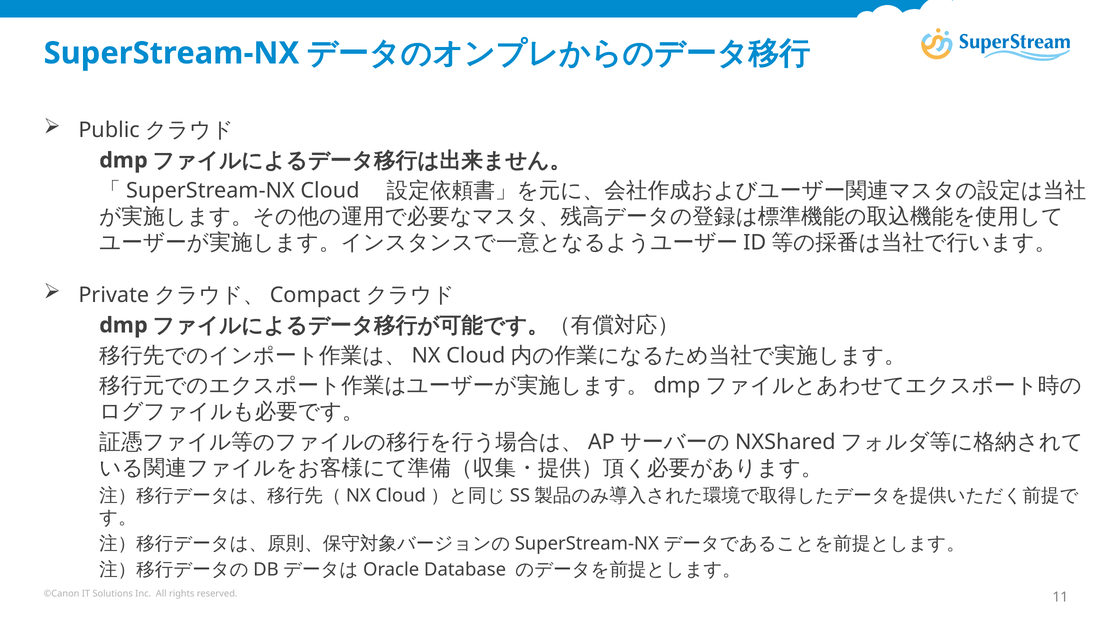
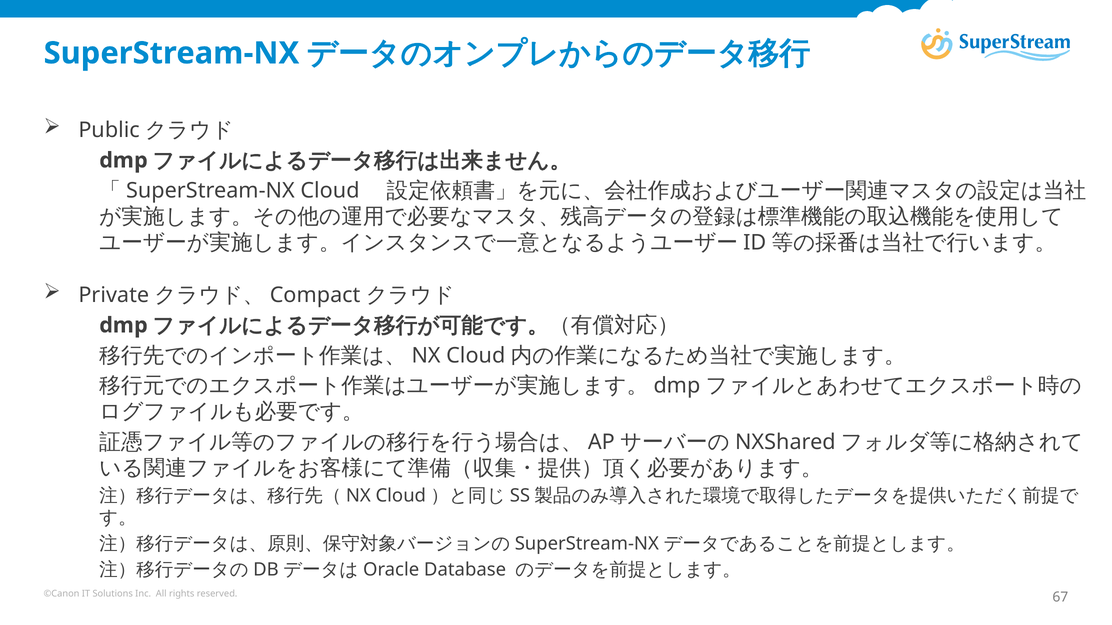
11: 11 -> 67
